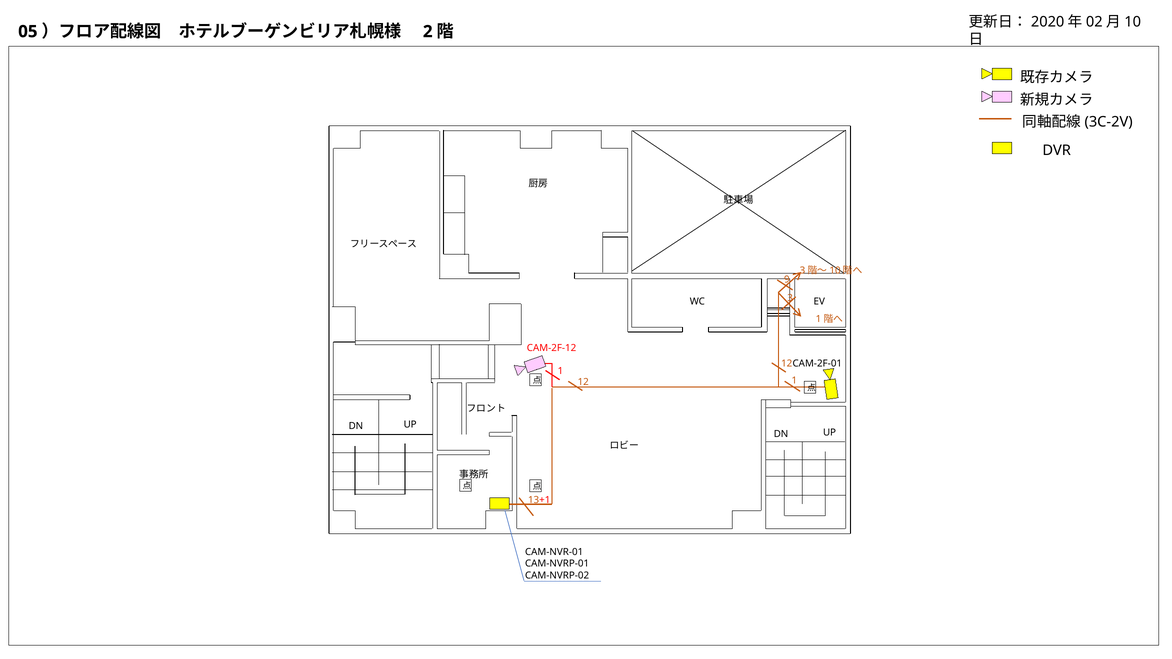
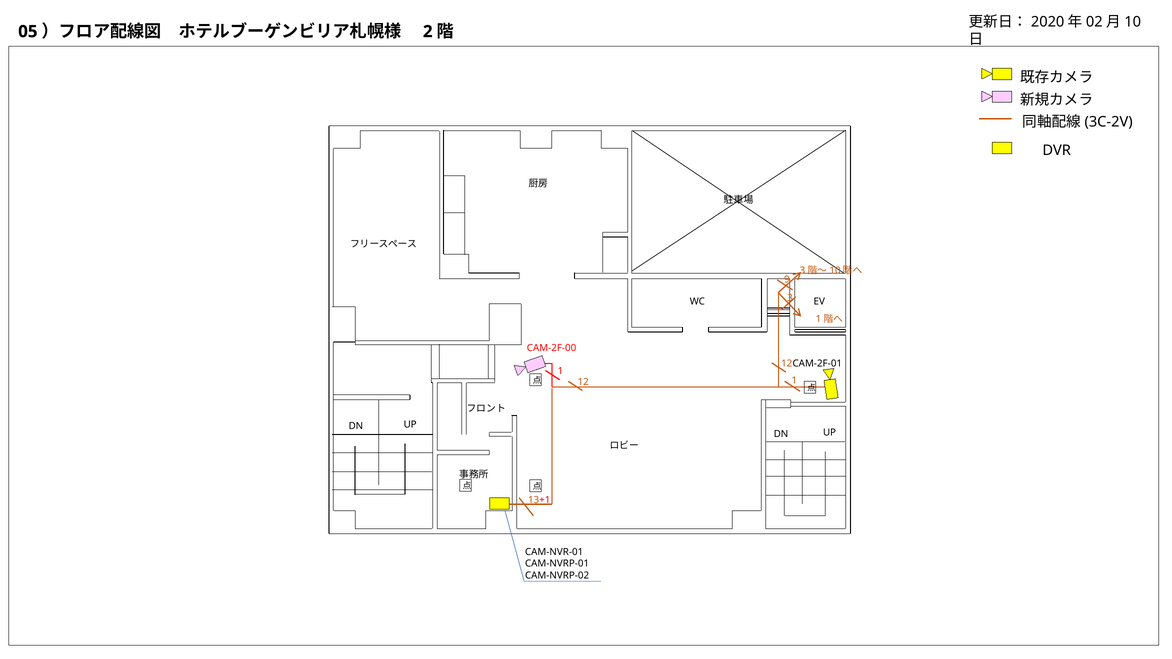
CAM-2F-12: CAM-2F-12 -> CAM-2F-00
